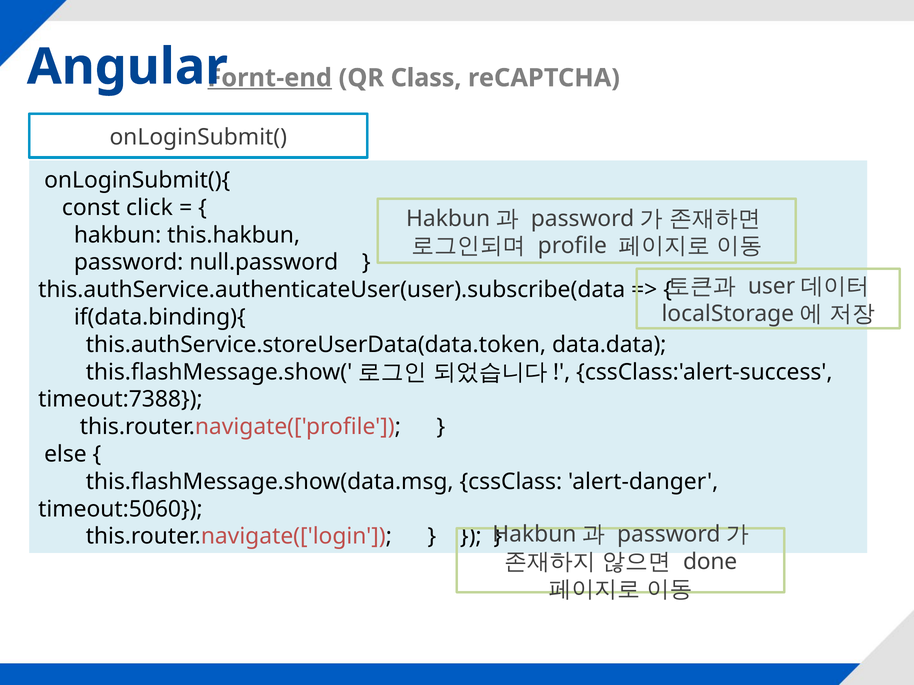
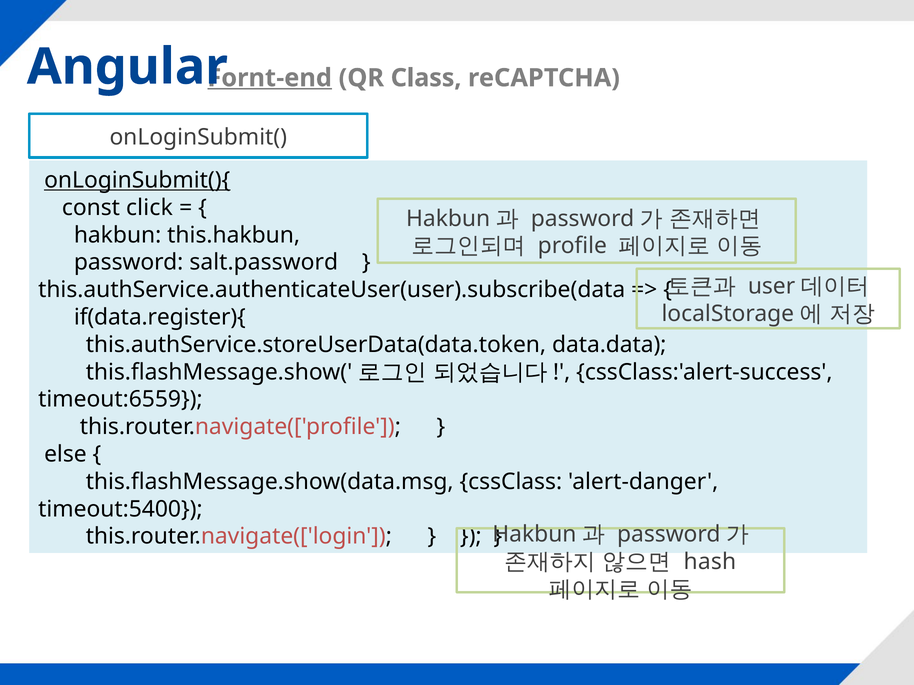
onLoginSubmit(){ underline: none -> present
null.password: null.password -> salt.password
if(data.binding){: if(data.binding){ -> if(data.register){
timeout:7388: timeout:7388 -> timeout:6559
timeout:5060: timeout:5060 -> timeout:5400
done: done -> hash
